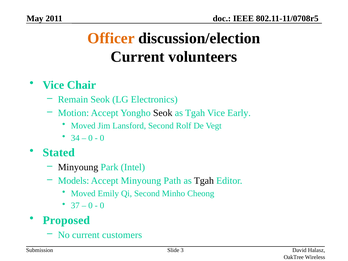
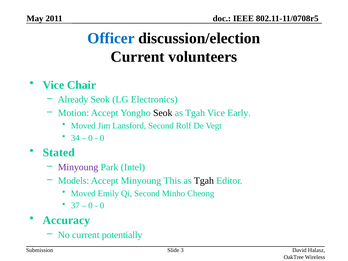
Officer colour: orange -> blue
Remain: Remain -> Already
Minyoung at (78, 167) colour: black -> purple
Path: Path -> This
Proposed: Proposed -> Accuracy
customers: customers -> potentially
